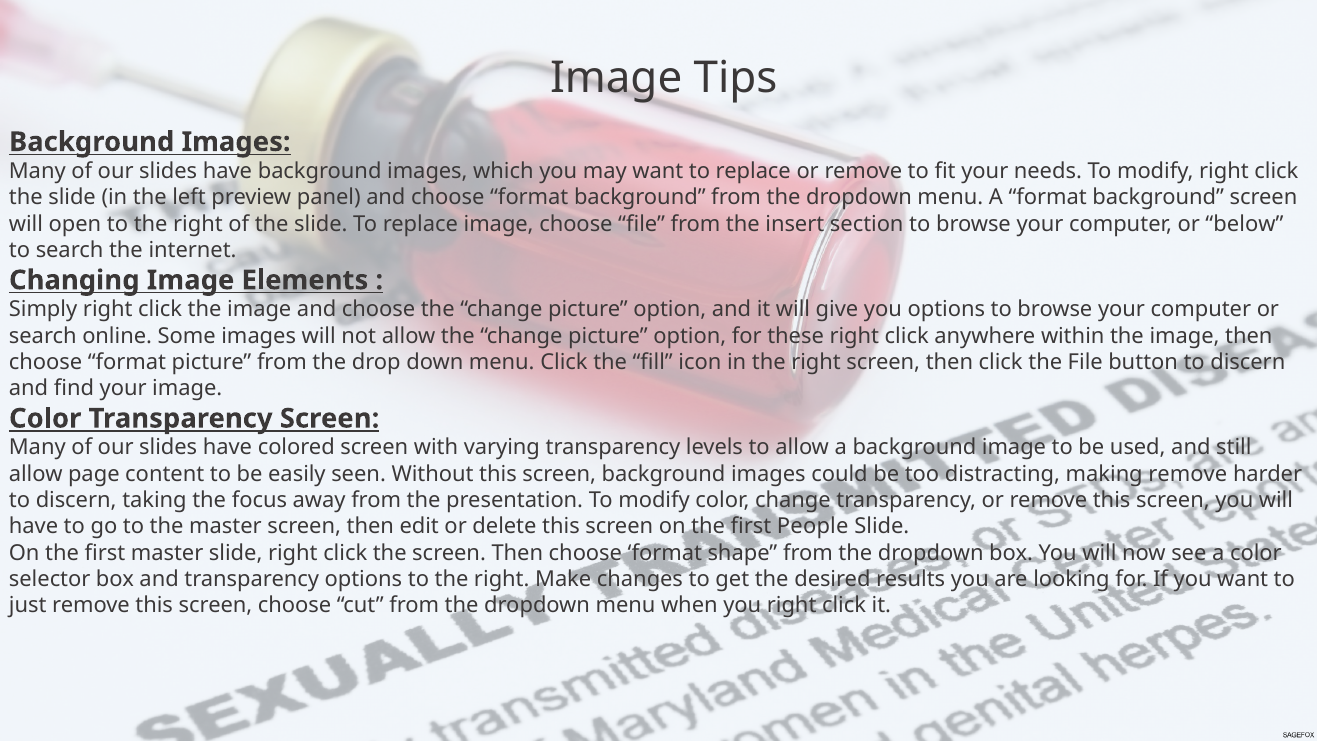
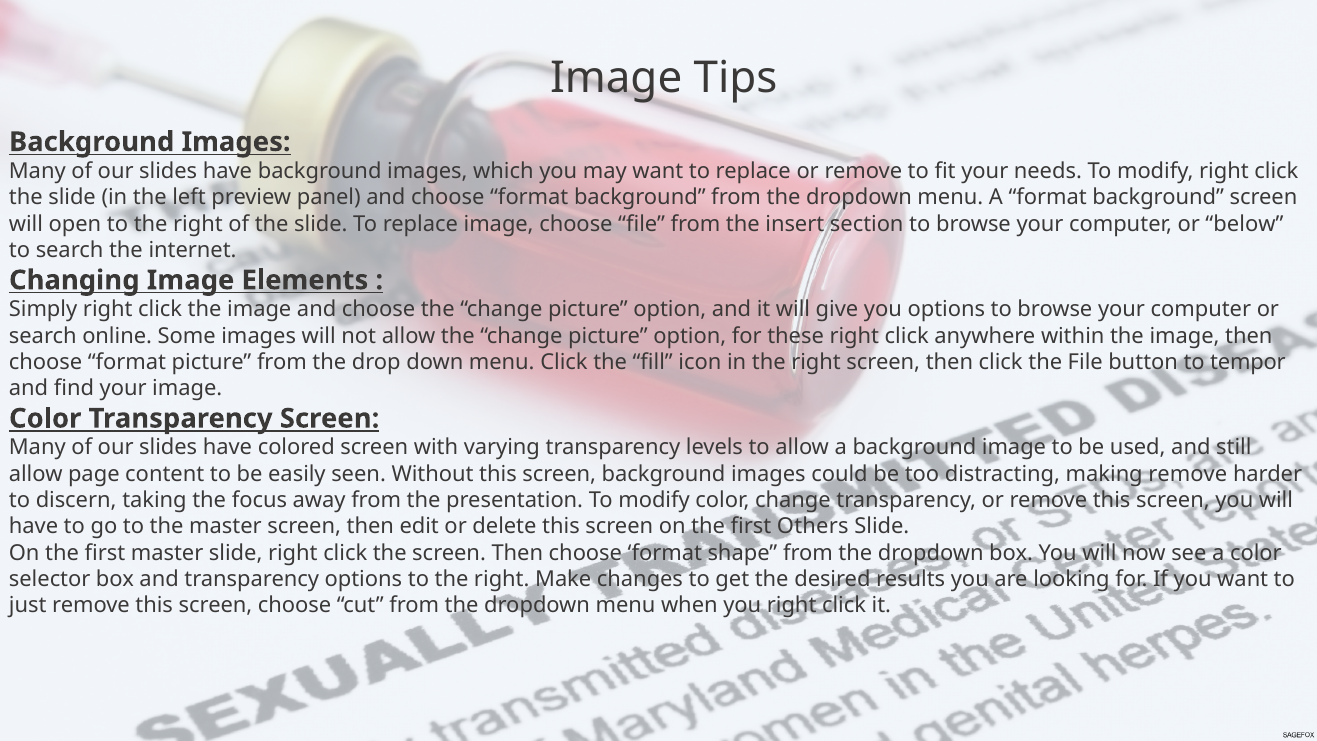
button to discern: discern -> tempor
People: People -> Others
